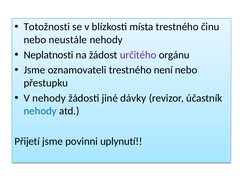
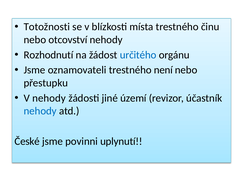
neustále: neustále -> otcovství
Neplatnosti: Neplatnosti -> Rozhodnutí
určitého colour: purple -> blue
dávky: dávky -> území
Přijetí: Přijetí -> České
